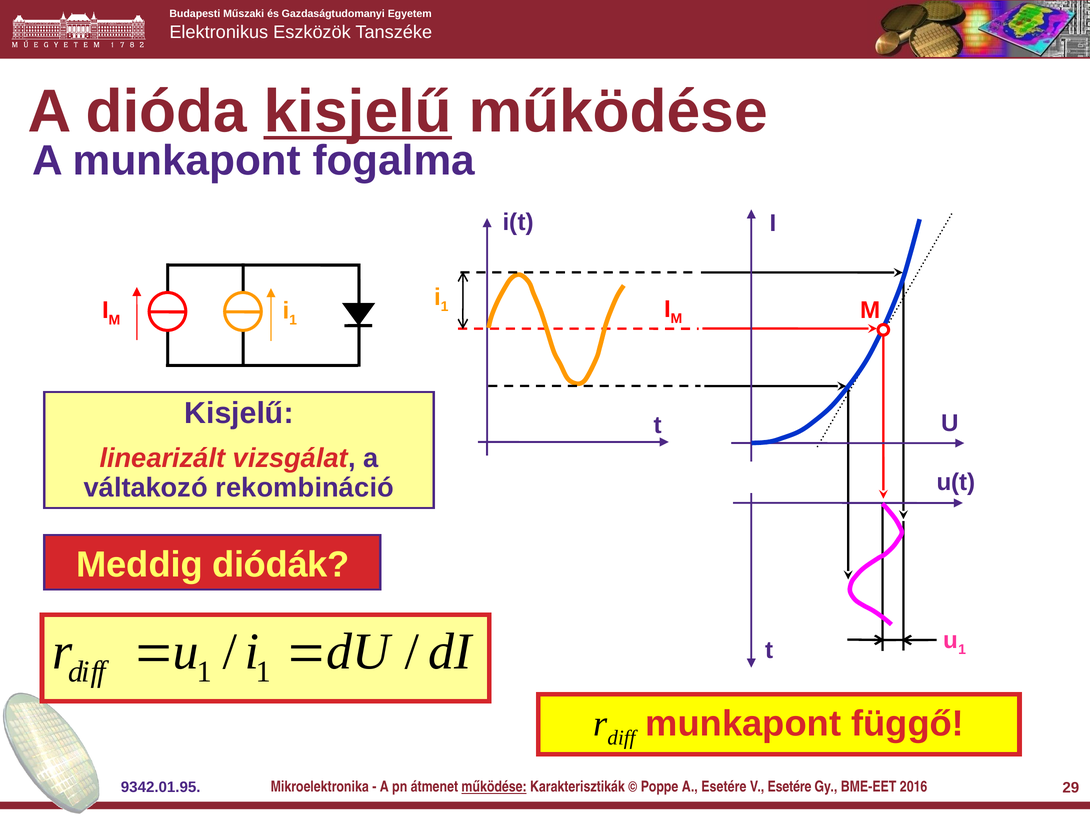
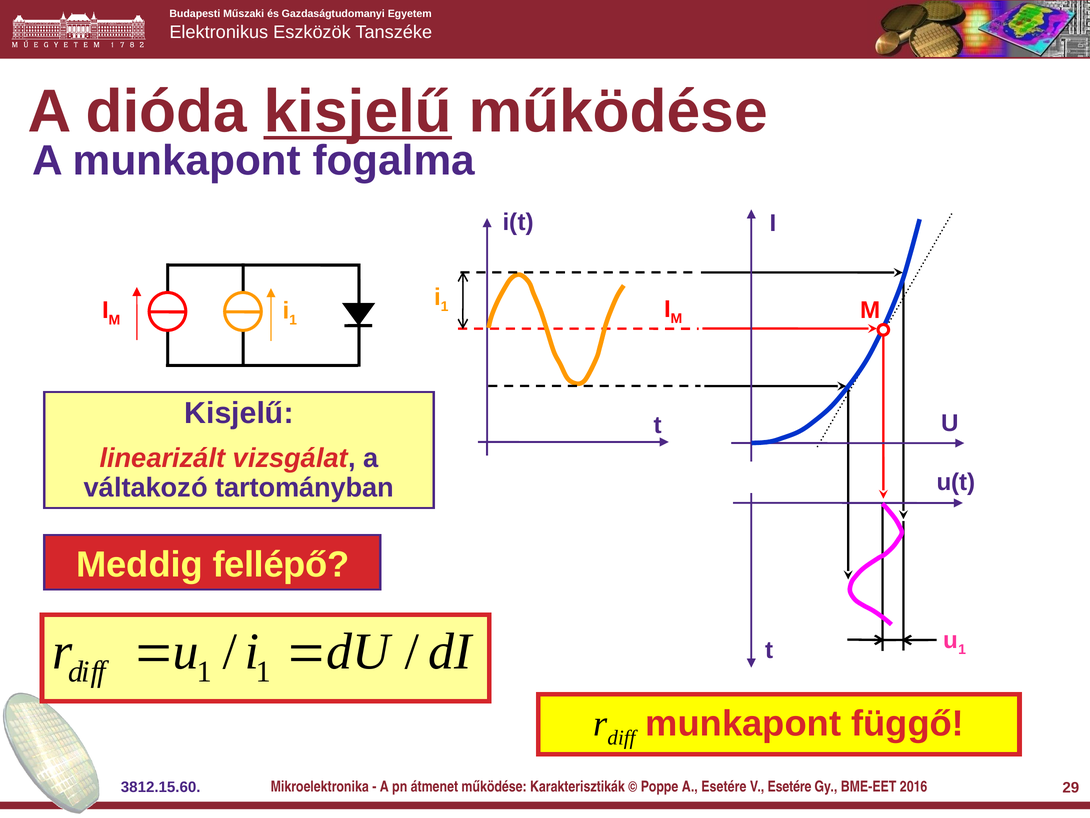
rekombináció: rekombináció -> tartományban
diódák: diódák -> fellépő
9342.01.95: 9342.01.95 -> 3812.15.60
működése at (494, 786) underline: present -> none
